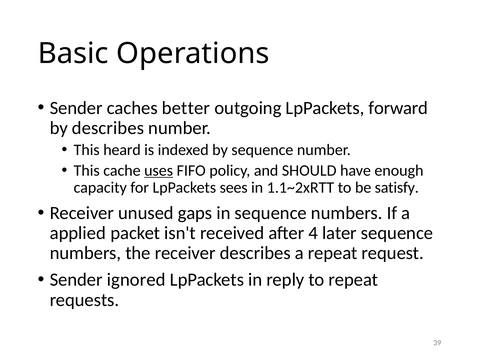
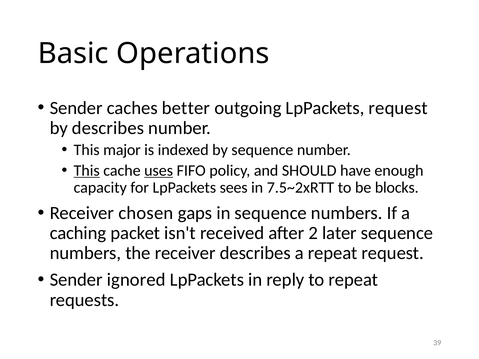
LpPackets forward: forward -> request
heard: heard -> major
This at (87, 171) underline: none -> present
1.1~2xRTT: 1.1~2xRTT -> 7.5~2xRTT
satisfy: satisfy -> blocks
unused: unused -> chosen
applied: applied -> caching
4: 4 -> 2
